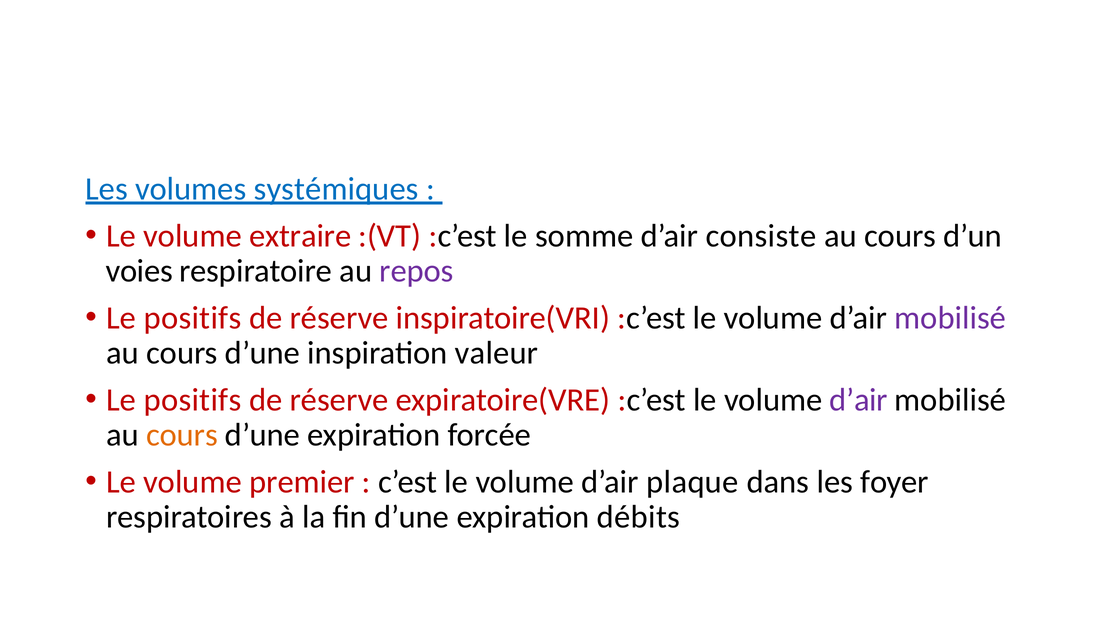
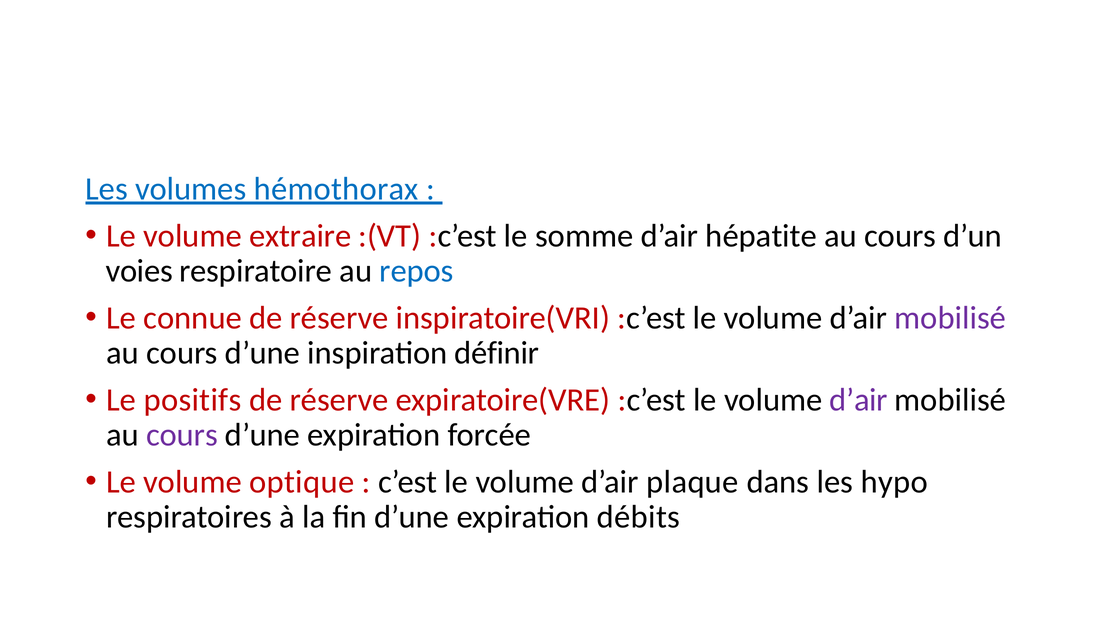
systémiques: systémiques -> hémothorax
consiste: consiste -> hépatite
repos colour: purple -> blue
positifs at (193, 318): positifs -> connue
valeur: valeur -> définir
cours at (182, 435) colour: orange -> purple
premier: premier -> optique
foyer: foyer -> hypo
